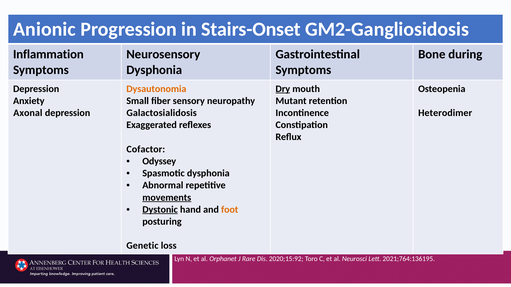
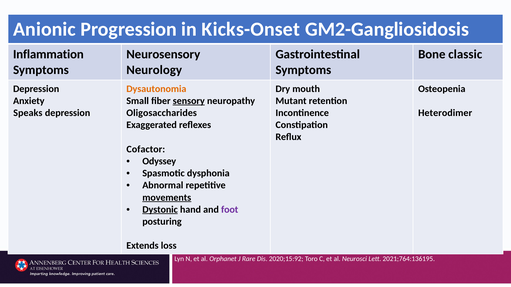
Stairs-Onset: Stairs-Onset -> Kicks-Onset
during: during -> classic
Dysphonia at (154, 70): Dysphonia -> Neurology
Dry underline: present -> none
sensory underline: none -> present
Axonal: Axonal -> Speaks
Galactosialidosis: Galactosialidosis -> Oligosaccharides
foot colour: orange -> purple
Genetic: Genetic -> Extends
